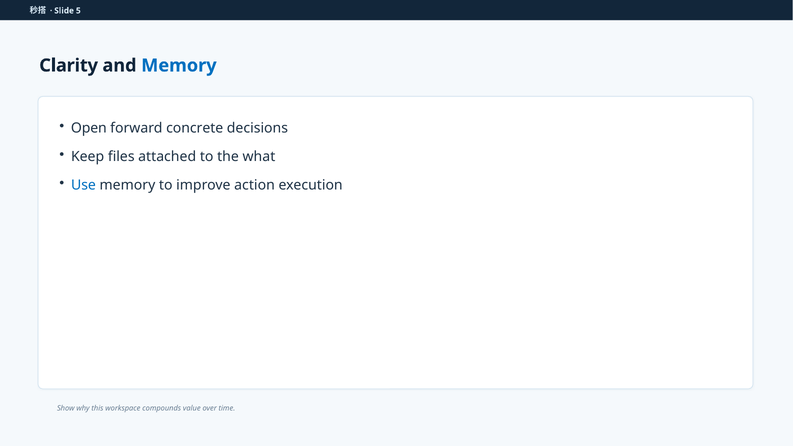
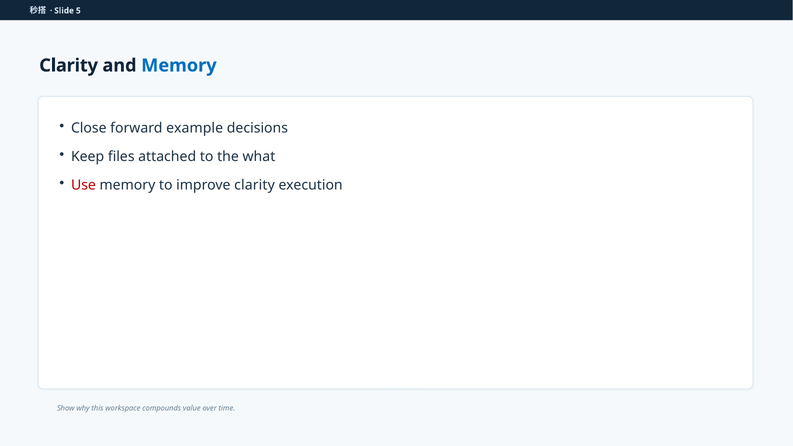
Open: Open -> Close
concrete: concrete -> example
Use colour: blue -> red
improve action: action -> clarity
